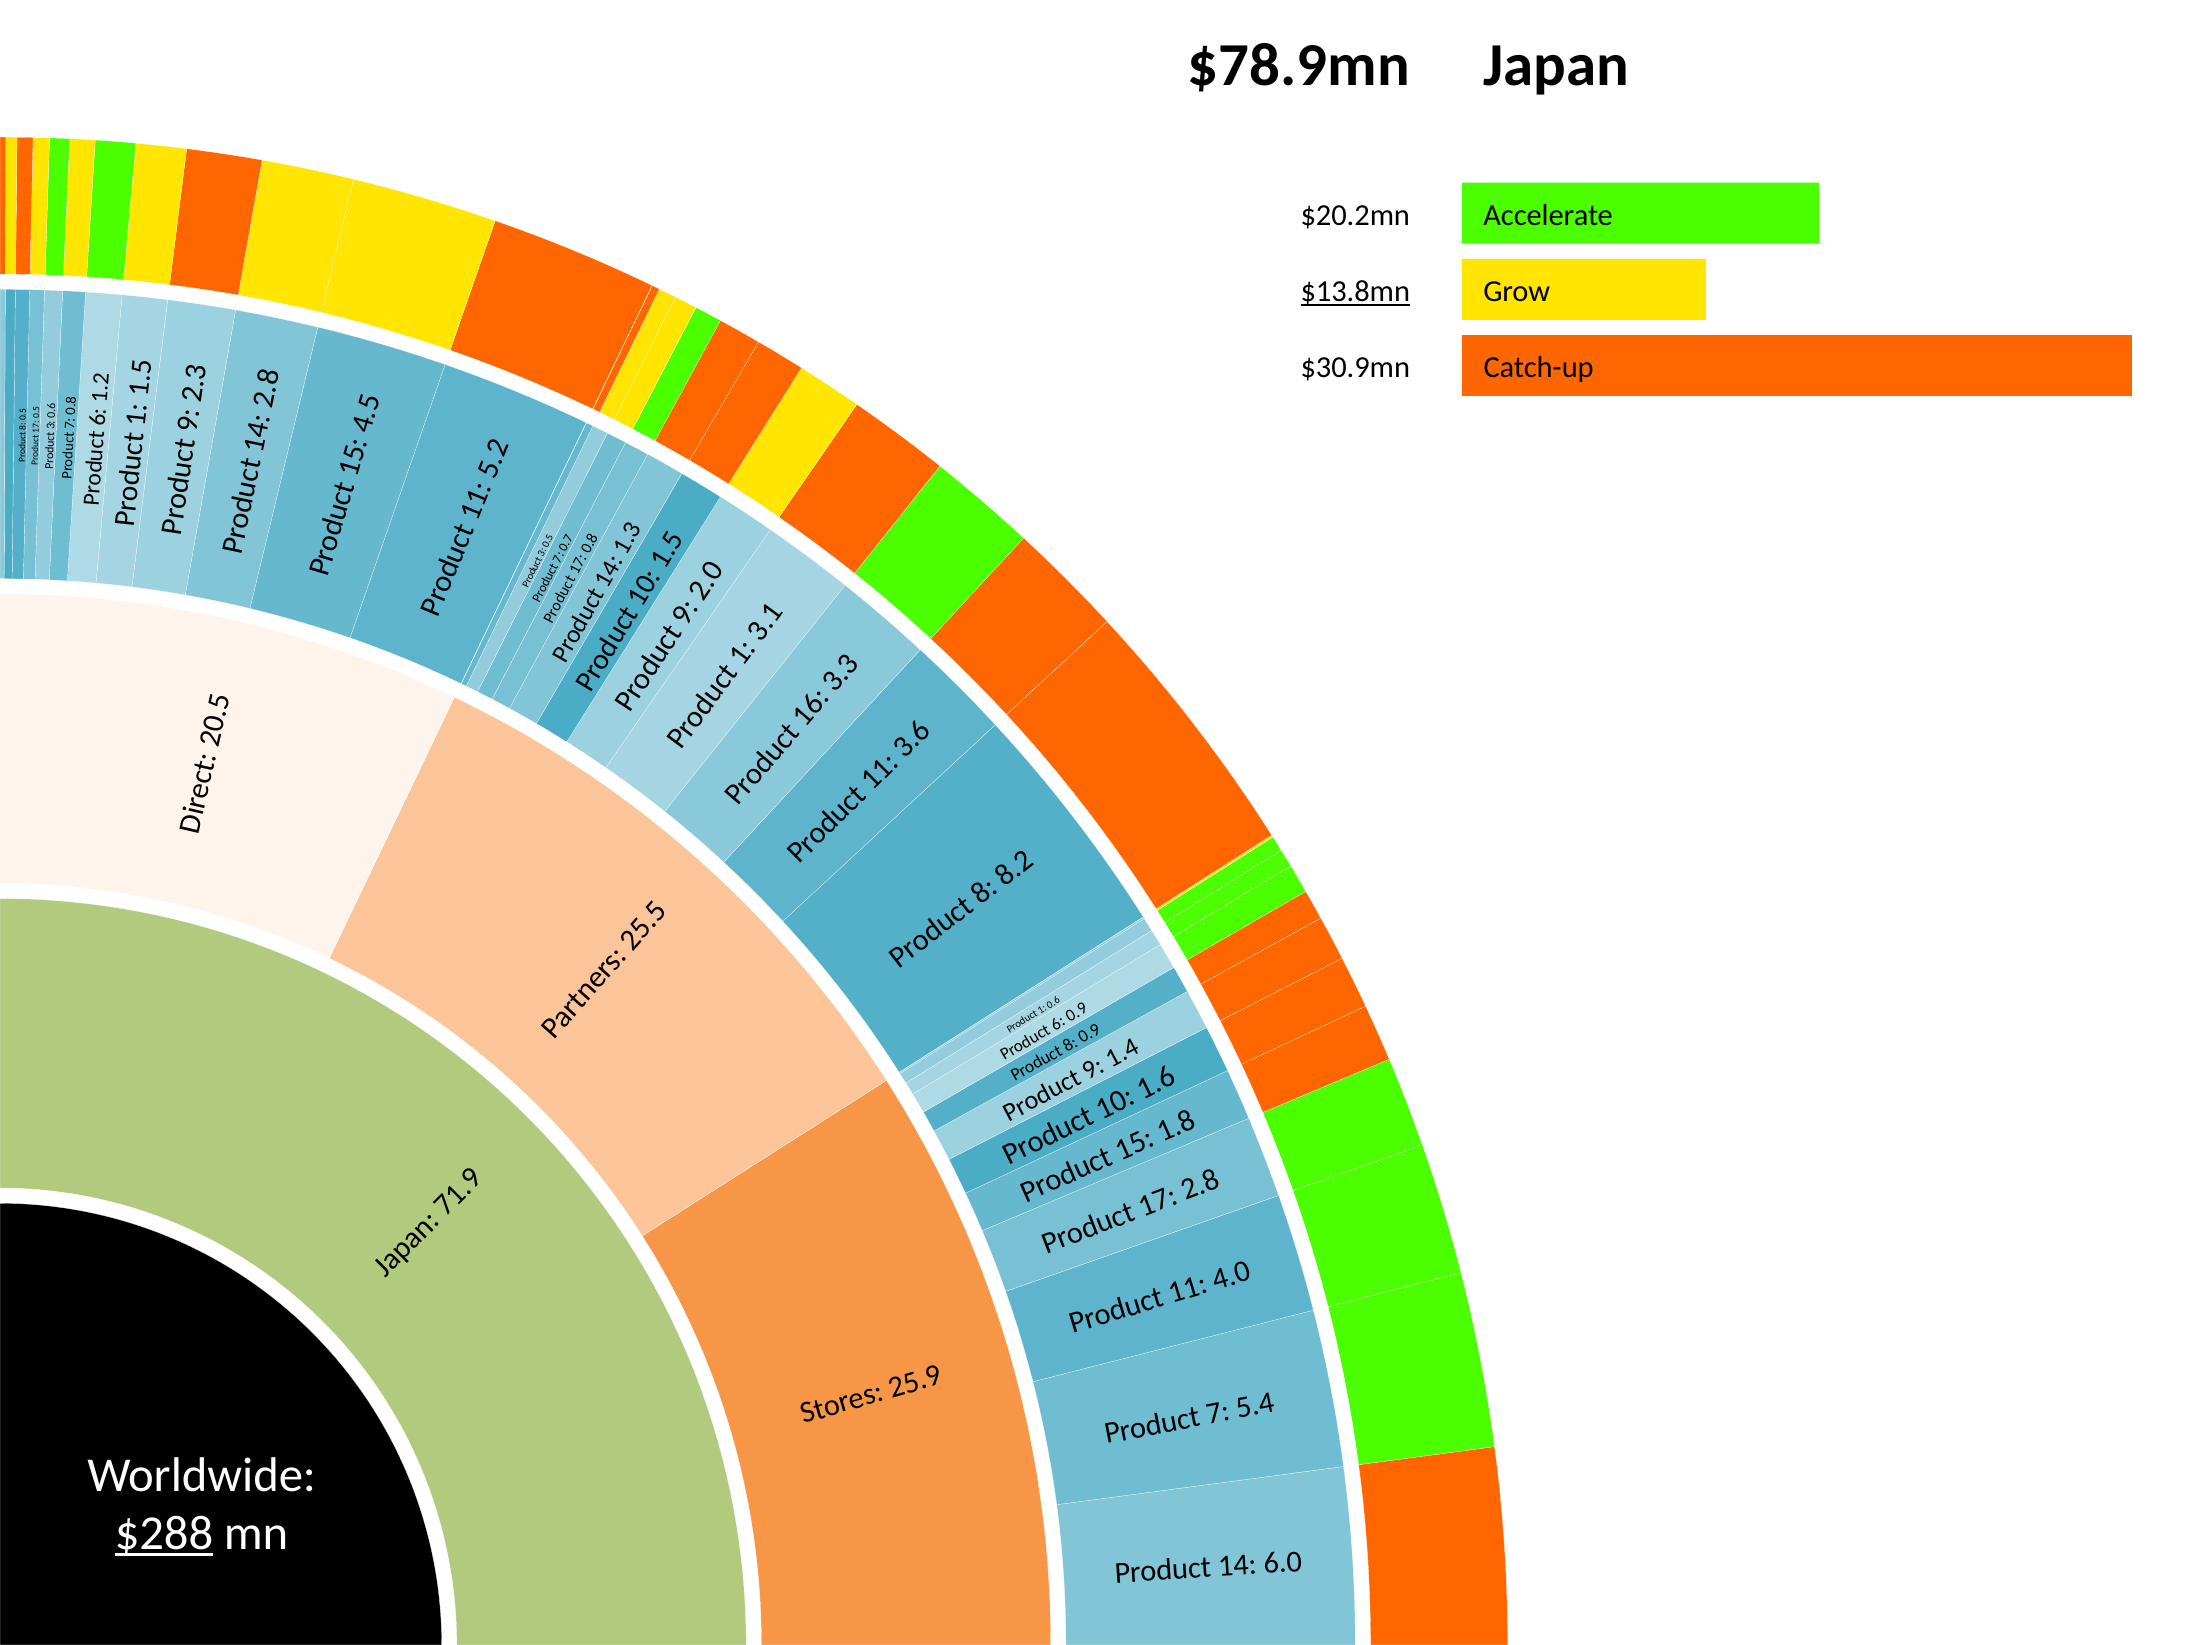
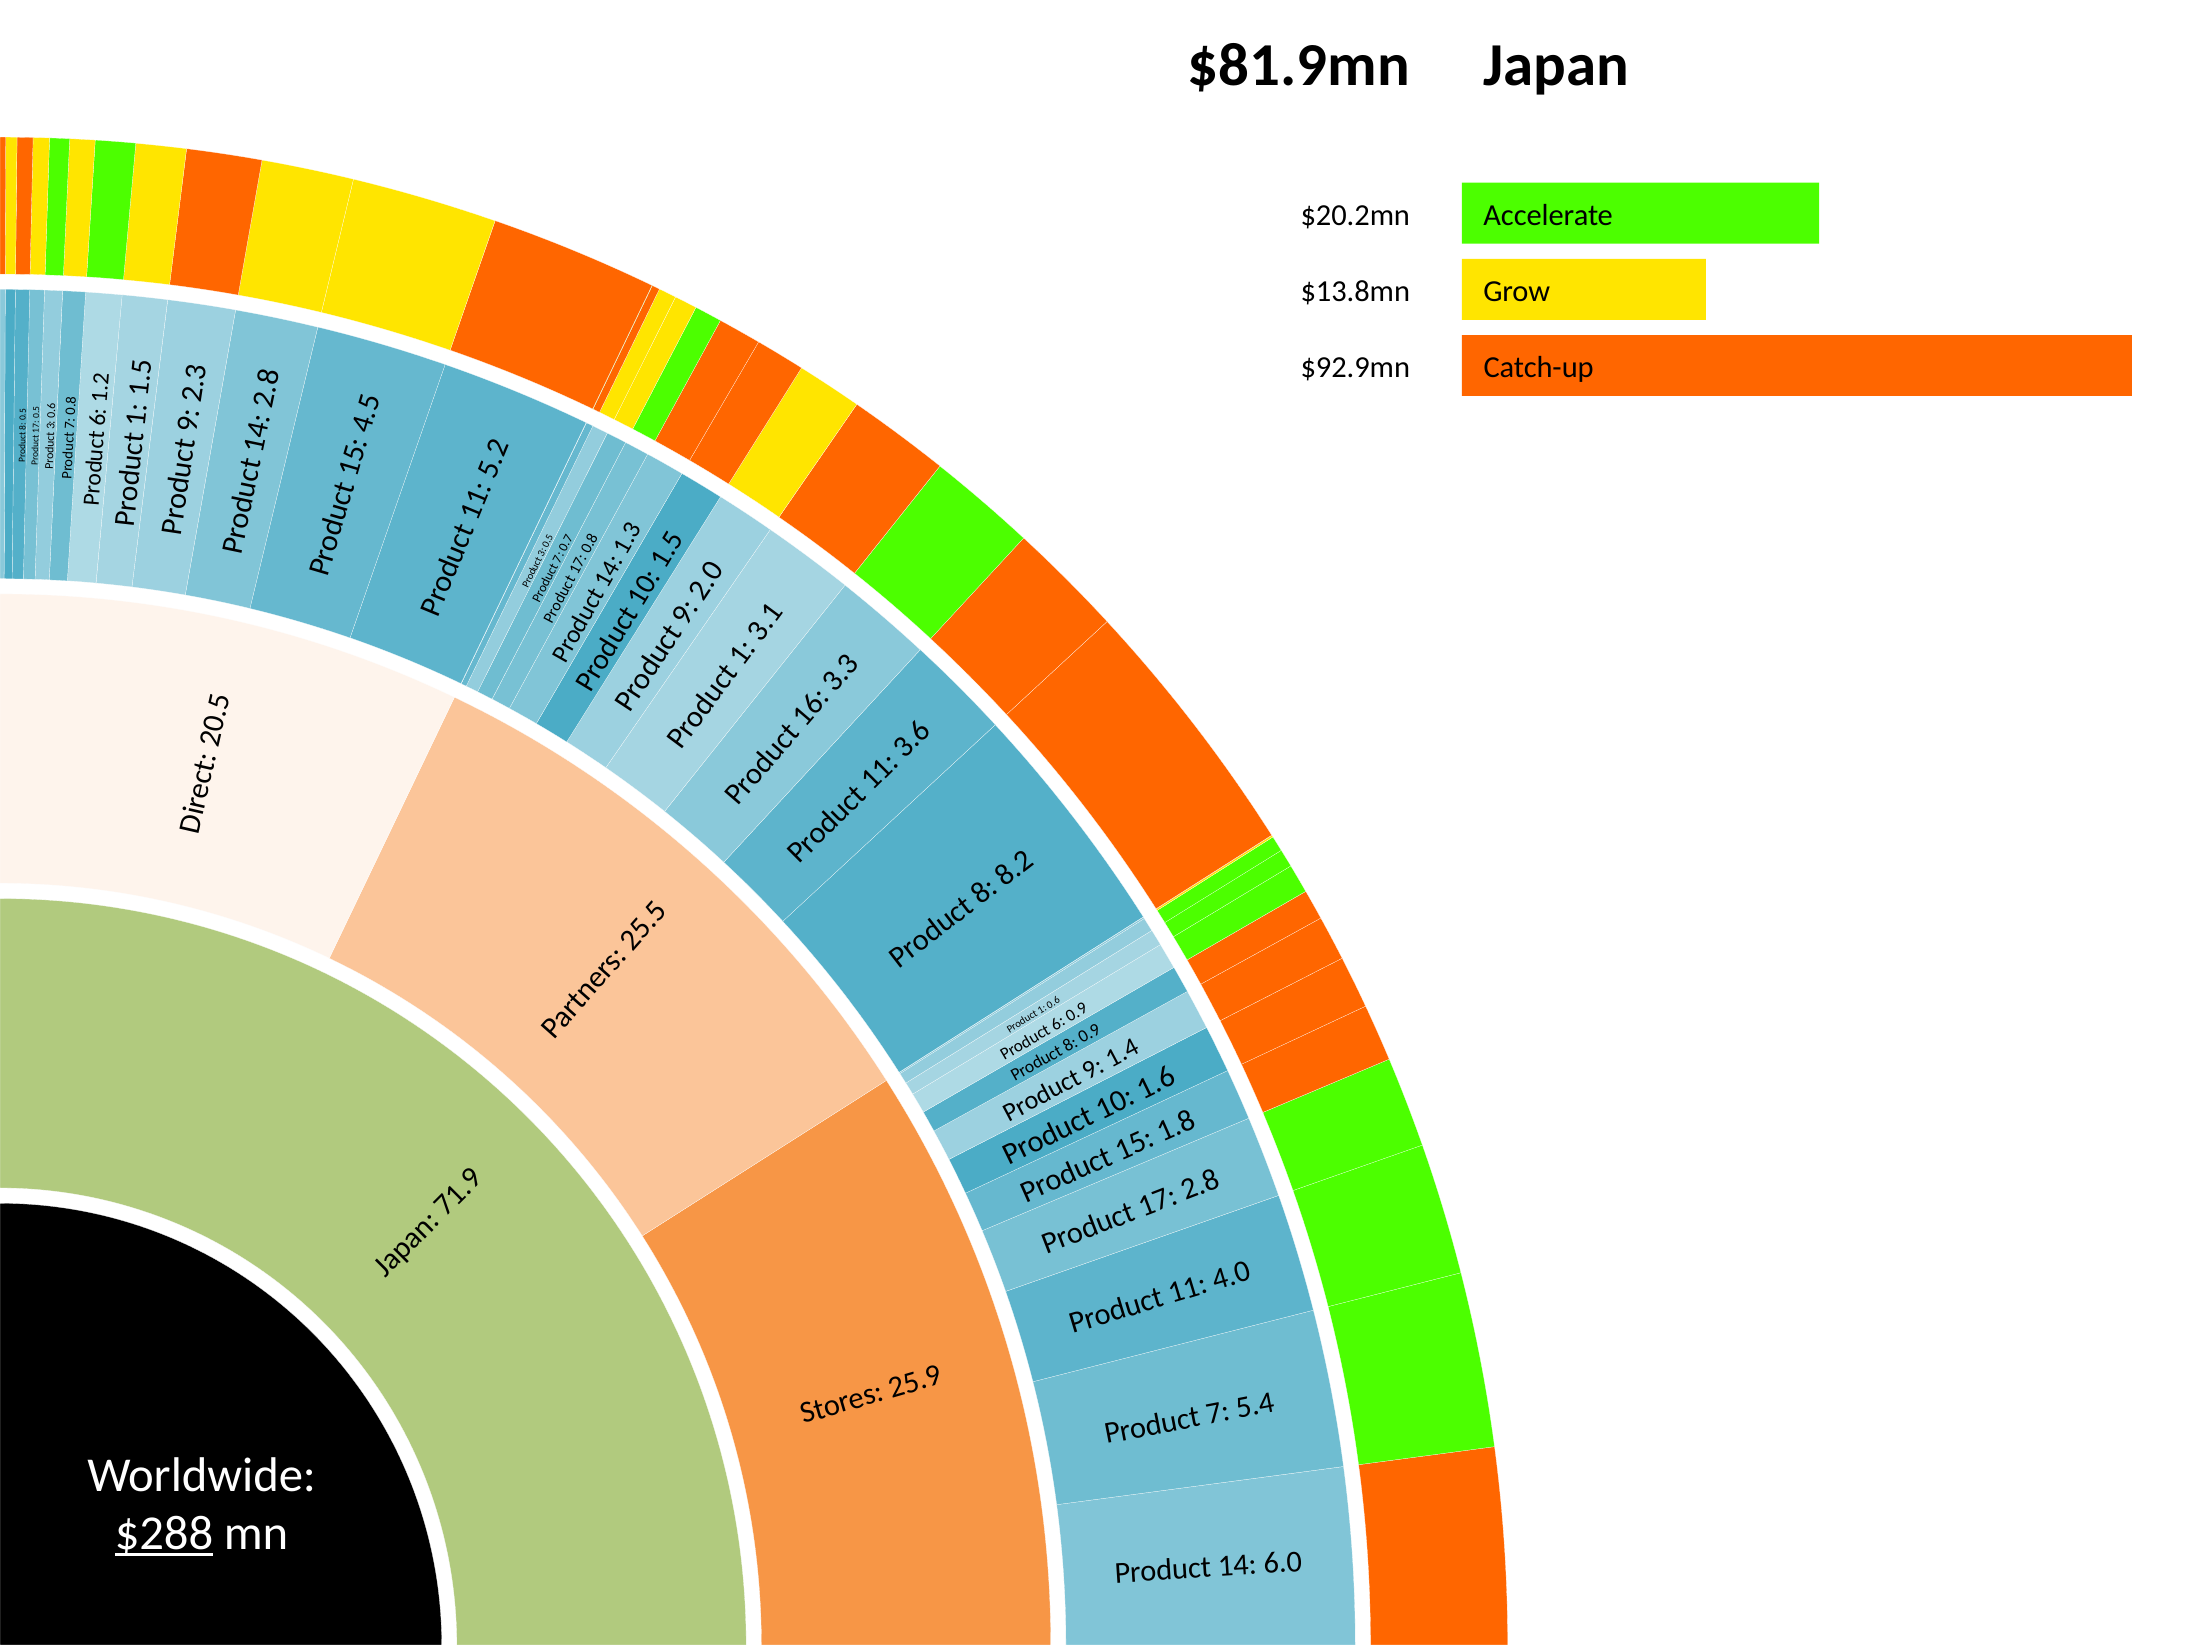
$78.9mn: $78.9mn -> $81.9mn
$13.8mn underline: present -> none
$30.9mn: $30.9mn -> $92.9mn
